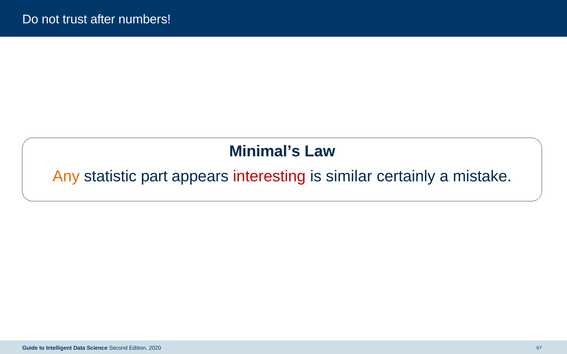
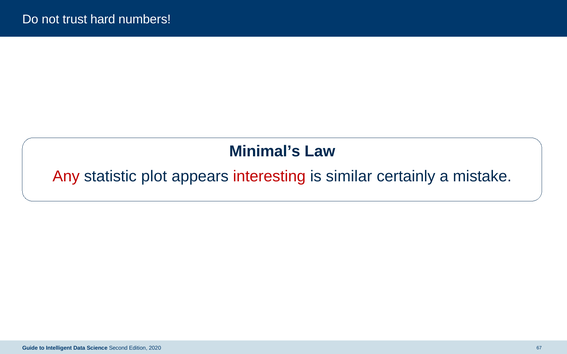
after: after -> hard
Any colour: orange -> red
part: part -> plot
